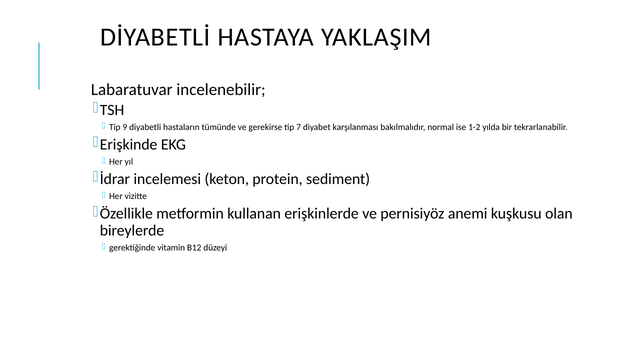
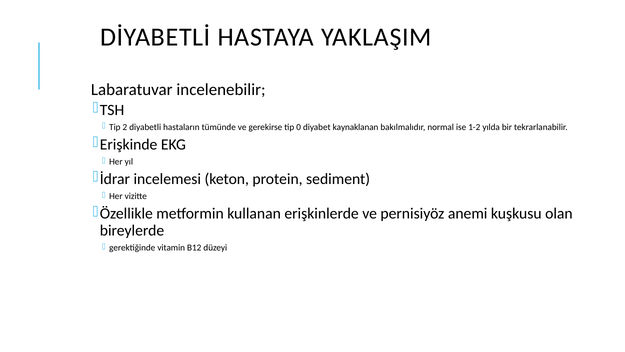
9: 9 -> 2
7: 7 -> 0
karşılanması: karşılanması -> kaynaklanan
